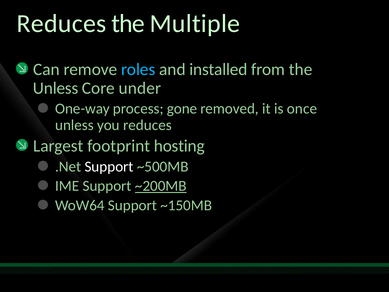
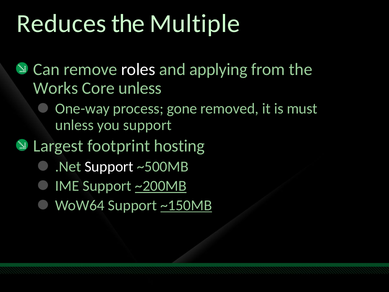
roles colour: light blue -> white
installed: installed -> applying
Unless at (56, 88): Unless -> Works
Core under: under -> unless
once: once -> must
you reduces: reduces -> support
~150MB underline: none -> present
